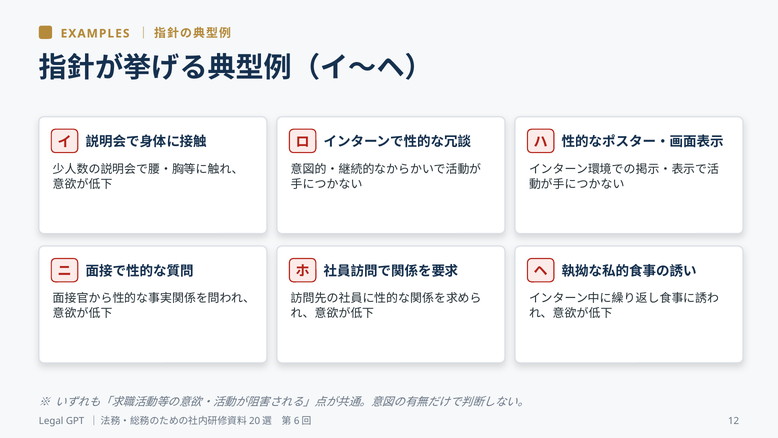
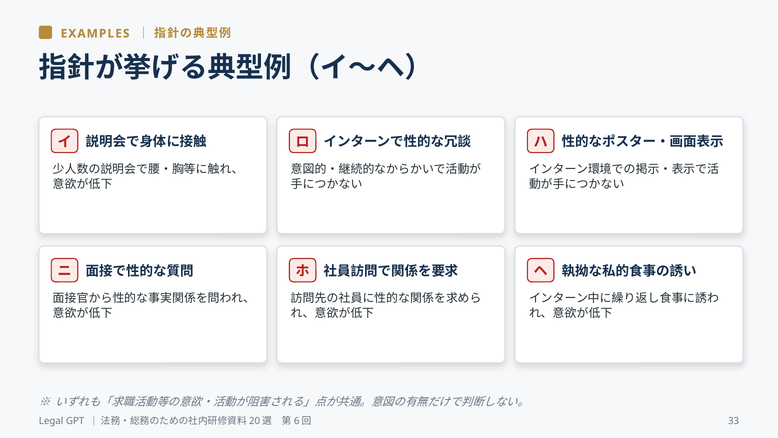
12: 12 -> 33
